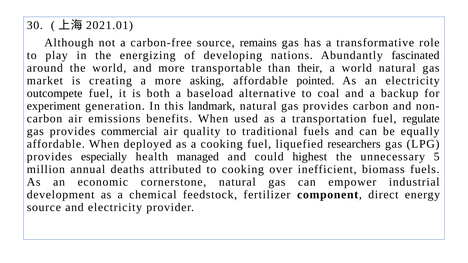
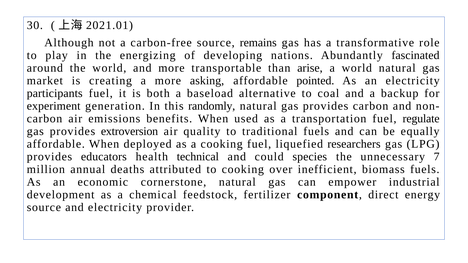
their: their -> arise
outcompete: outcompete -> participants
landmark: landmark -> randomly
commercial: commercial -> extroversion
especially: especially -> educators
managed: managed -> technical
highest: highest -> species
5: 5 -> 7
